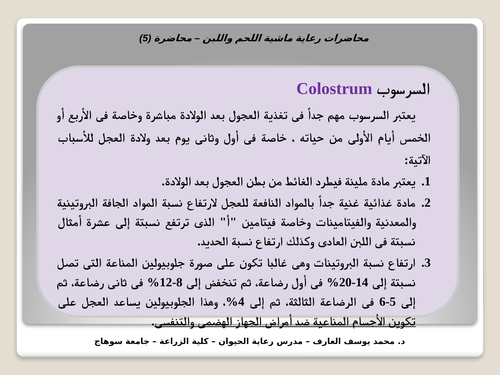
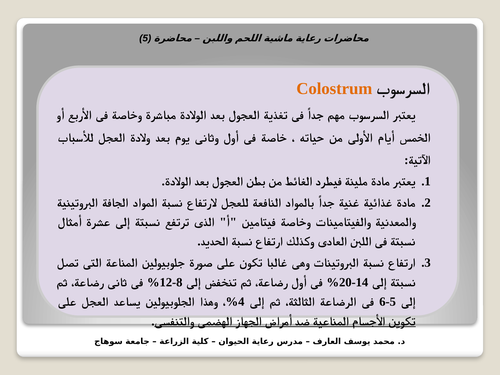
Colostrum colour: purple -> orange
